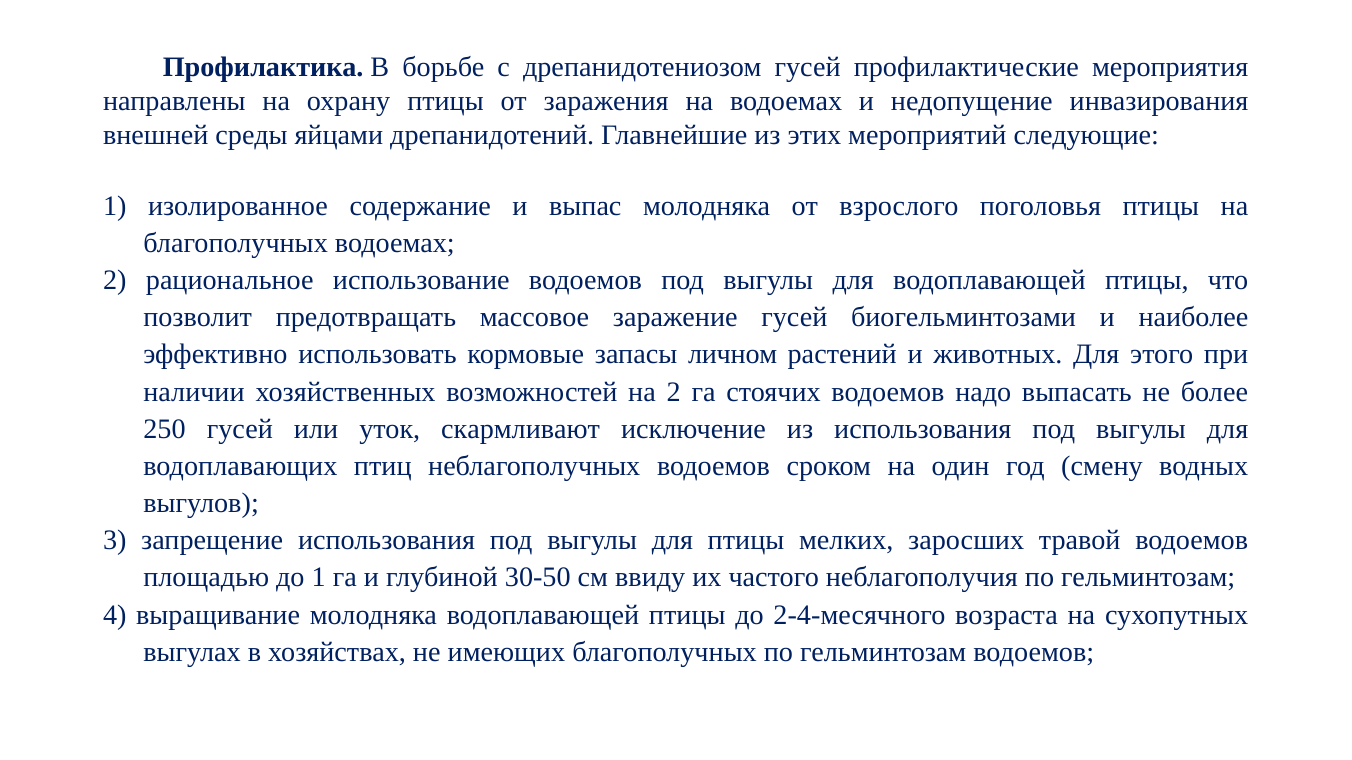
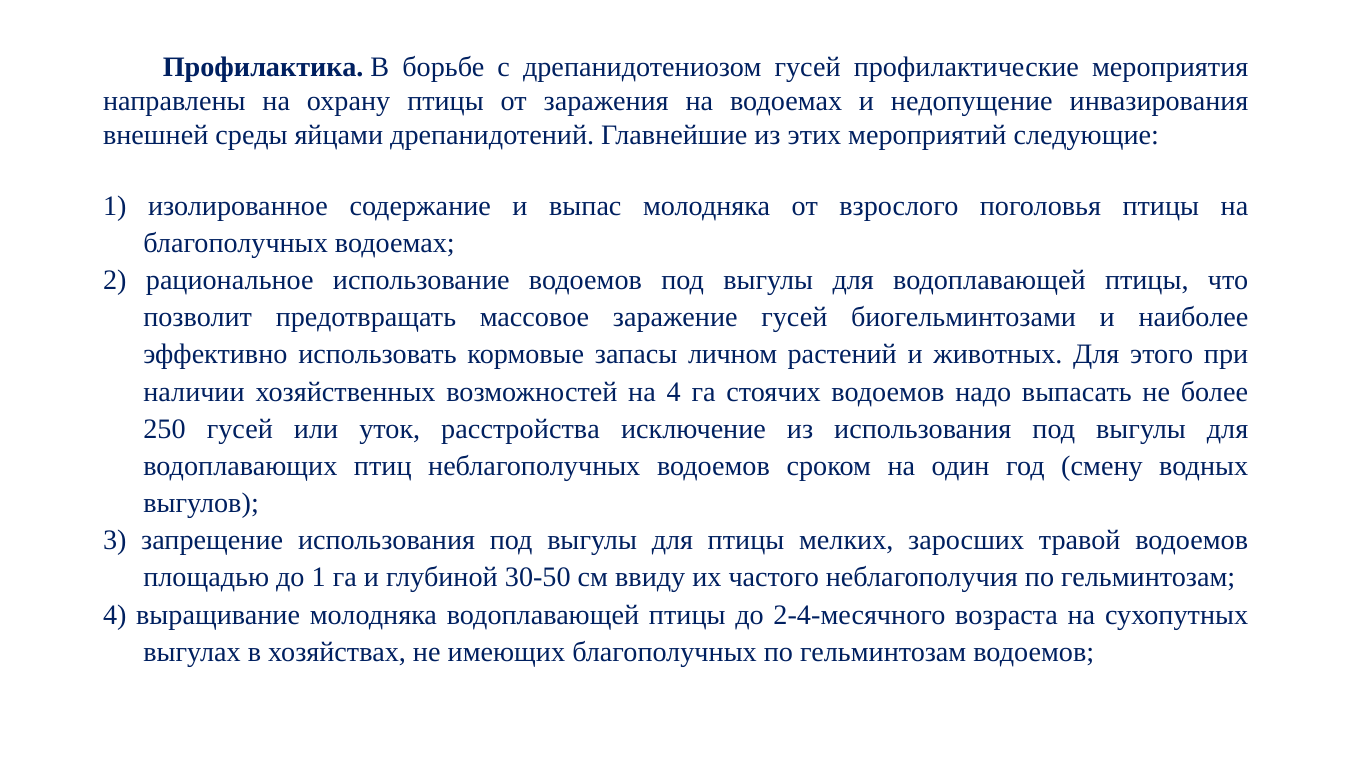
на 2: 2 -> 4
скармливают: скармливают -> расстройства
